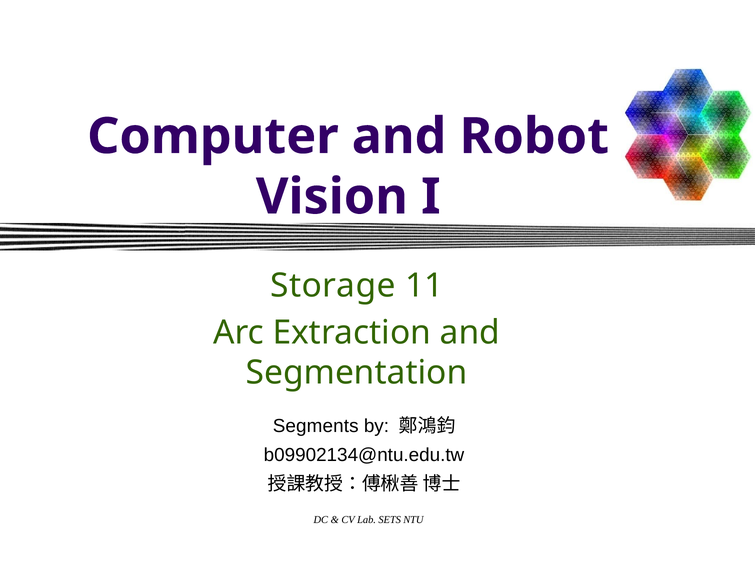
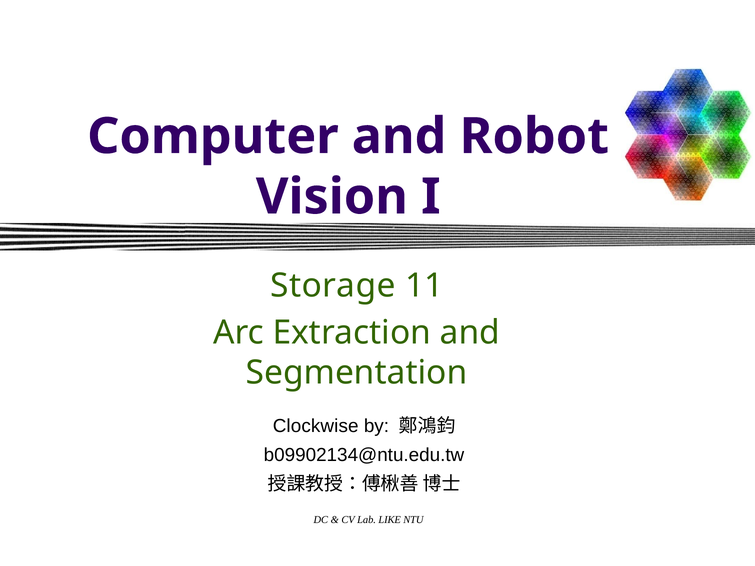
Segments: Segments -> Clockwise
SETS: SETS -> LIKE
